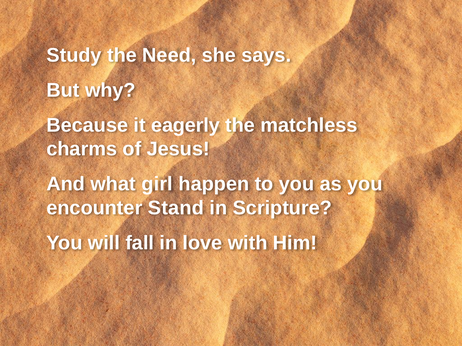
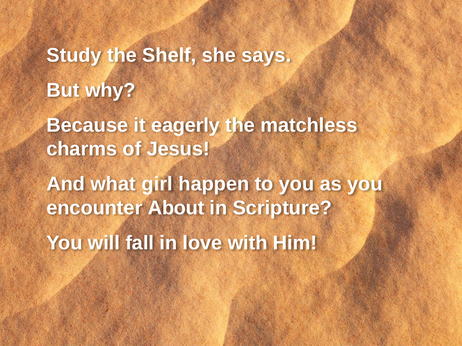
Need: Need -> Shelf
Stand: Stand -> About
